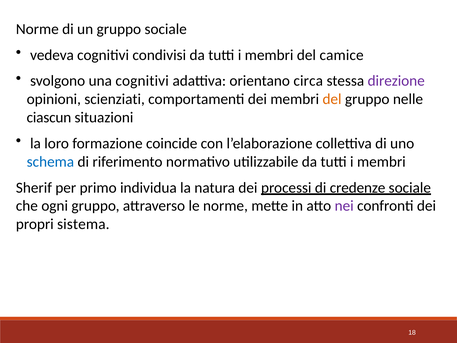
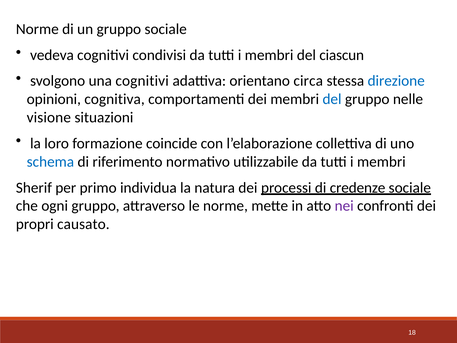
camice: camice -> ciascun
direzione colour: purple -> blue
scienziati: scienziati -> cognitiva
del at (332, 99) colour: orange -> blue
ciascun: ciascun -> visione
sistema: sistema -> causato
